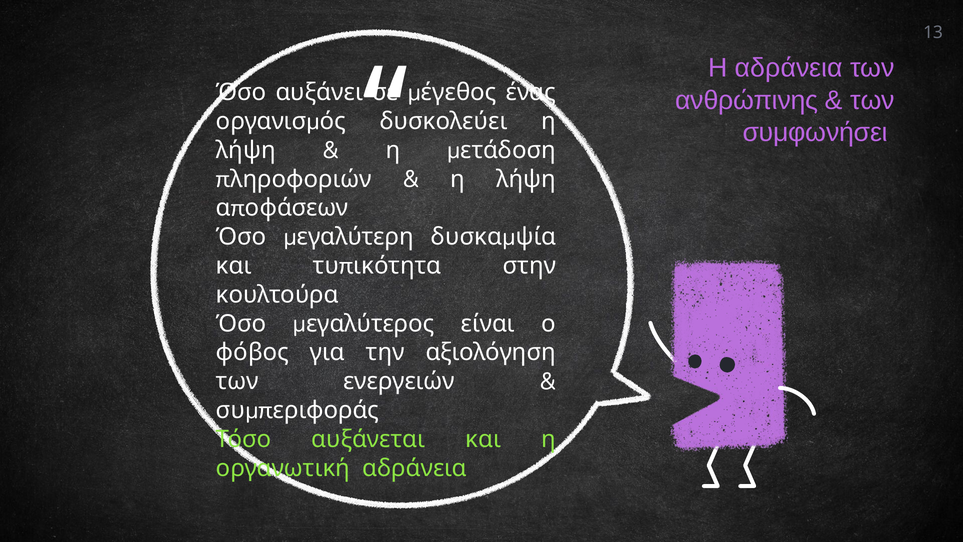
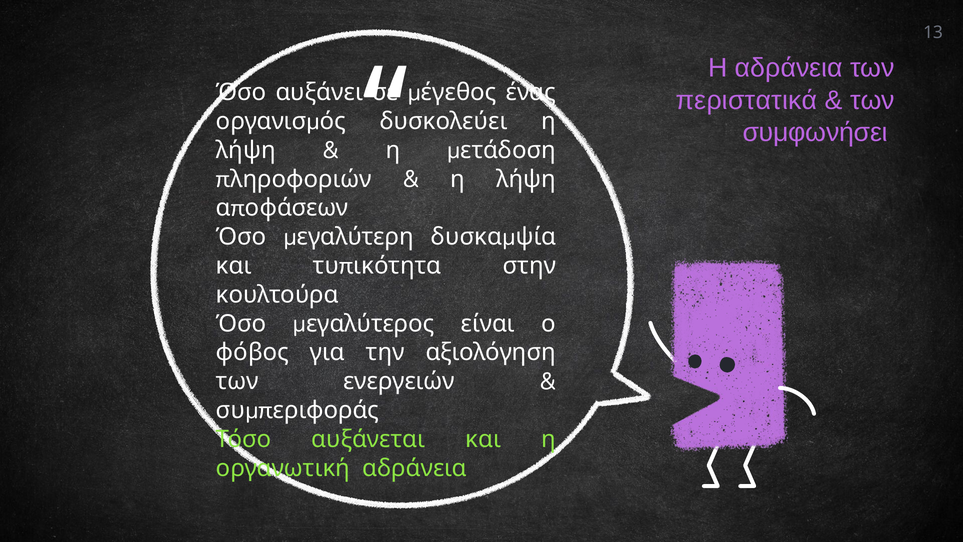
ανθρώπινης: ανθρώπινης -> περιστατικά
